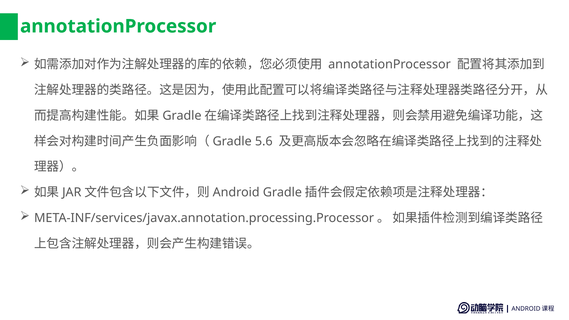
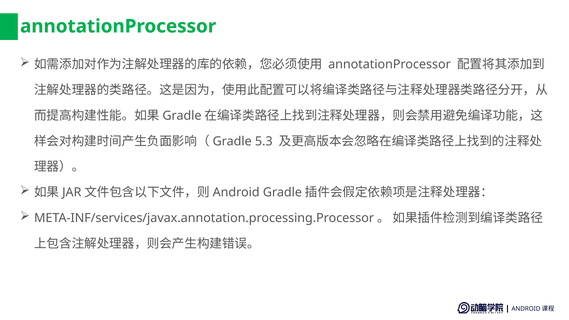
5.6: 5.6 -> 5.3
